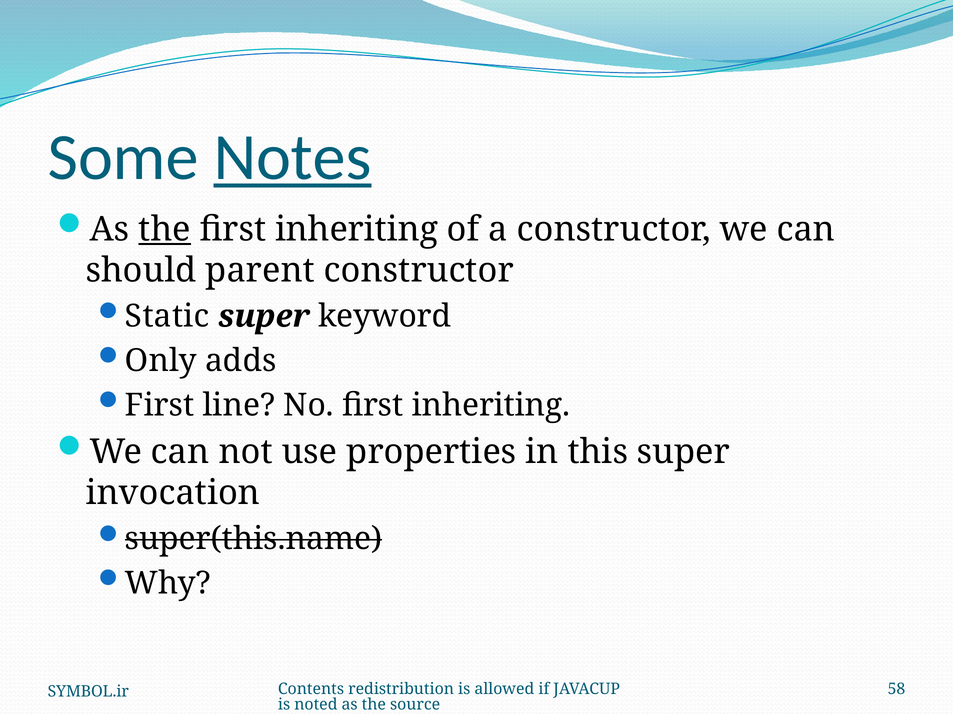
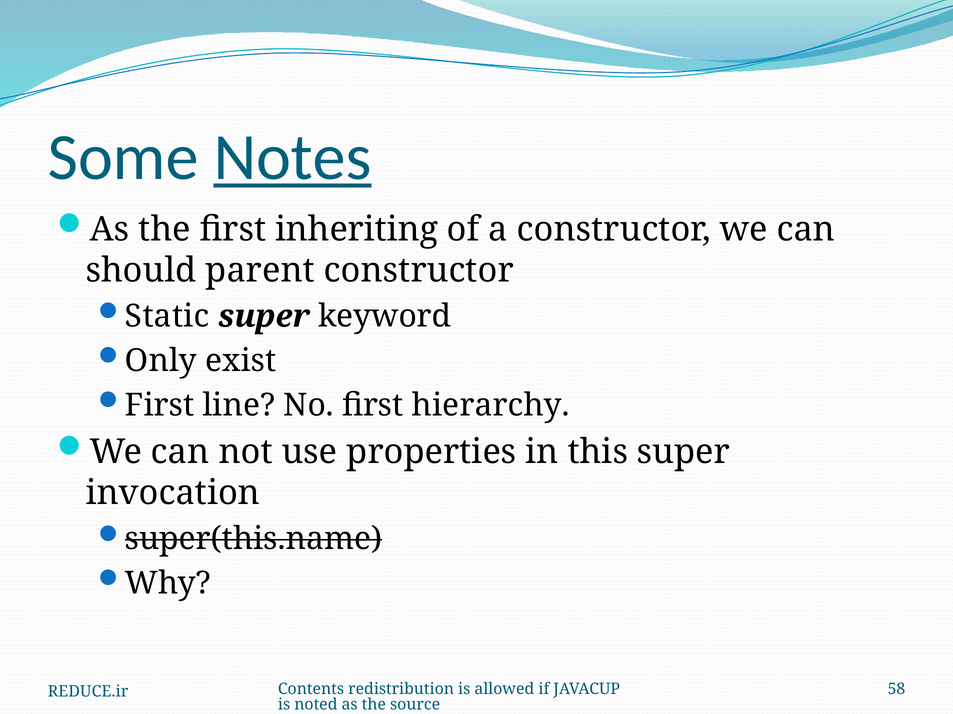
the at (165, 229) underline: present -> none
adds: adds -> exist
No first inheriting: inheriting -> hierarchy
SYMBOL.ir: SYMBOL.ir -> REDUCE.ir
